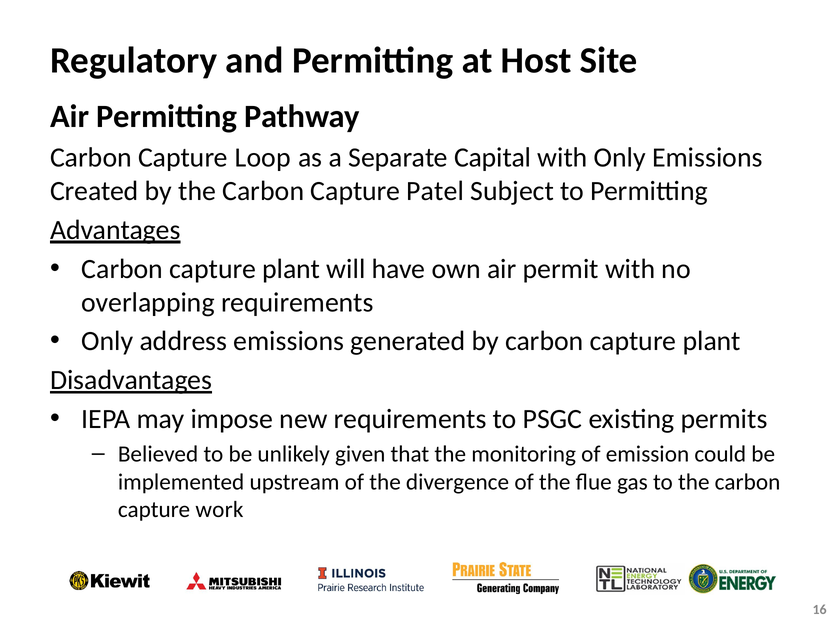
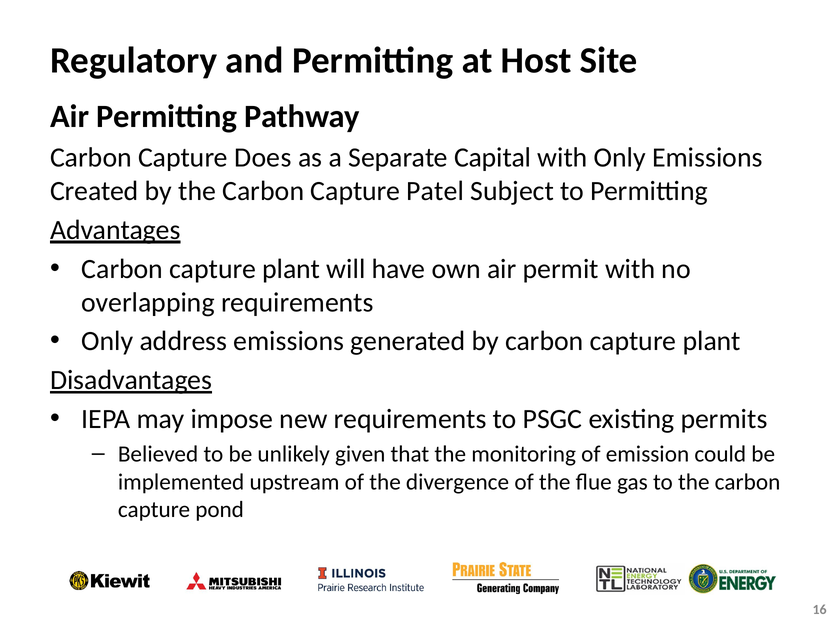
Loop: Loop -> Does
work: work -> pond
